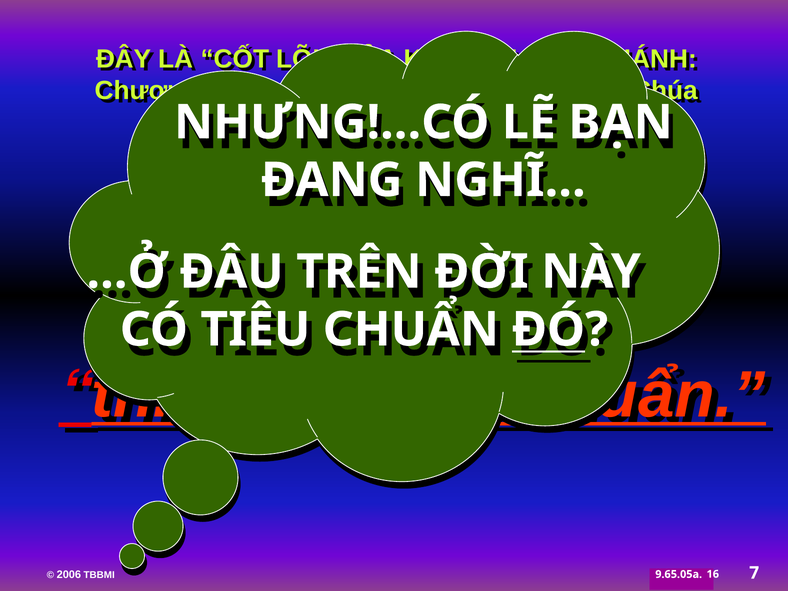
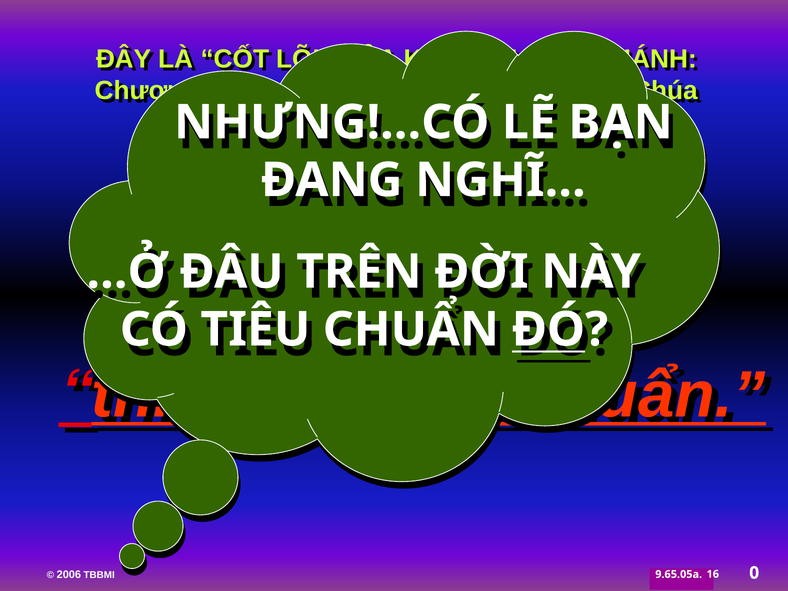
7: 7 -> 0
